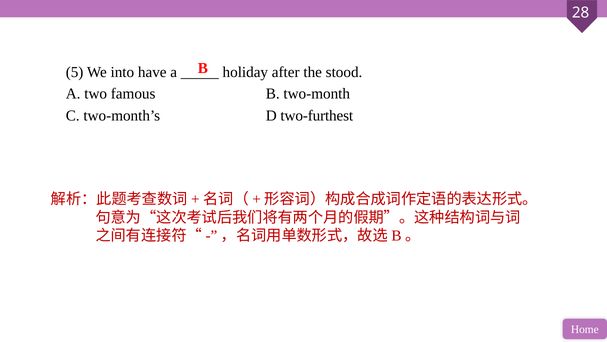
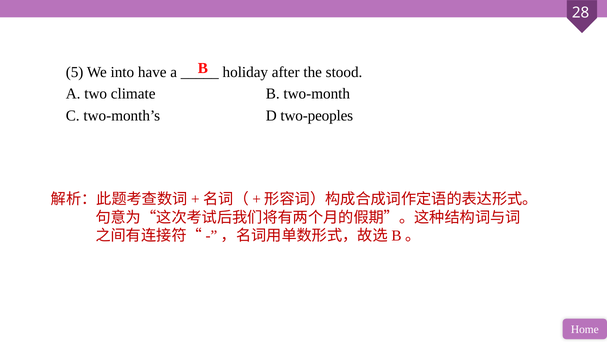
famous: famous -> climate
two-furthest: two-furthest -> two-peoples
